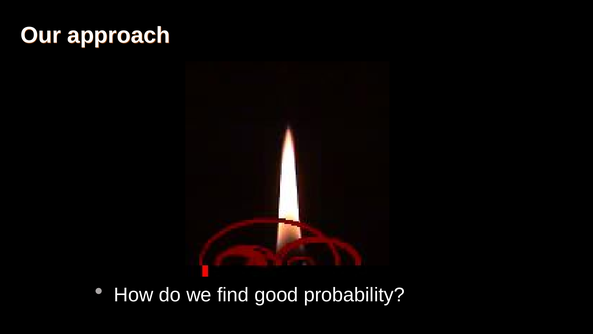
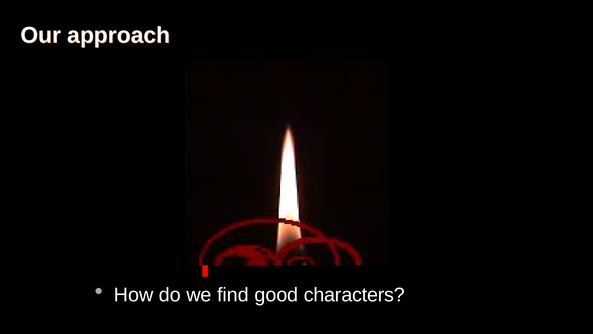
probability: probability -> characters
